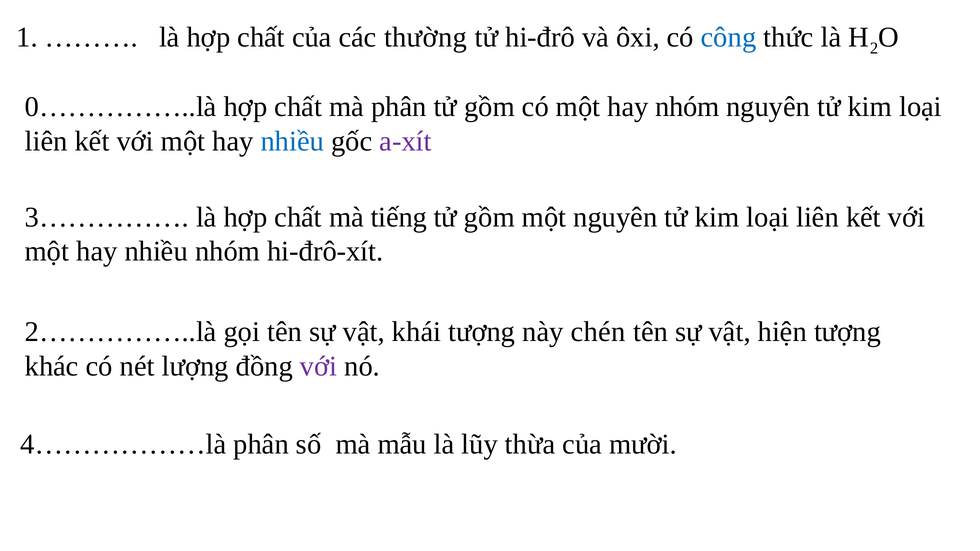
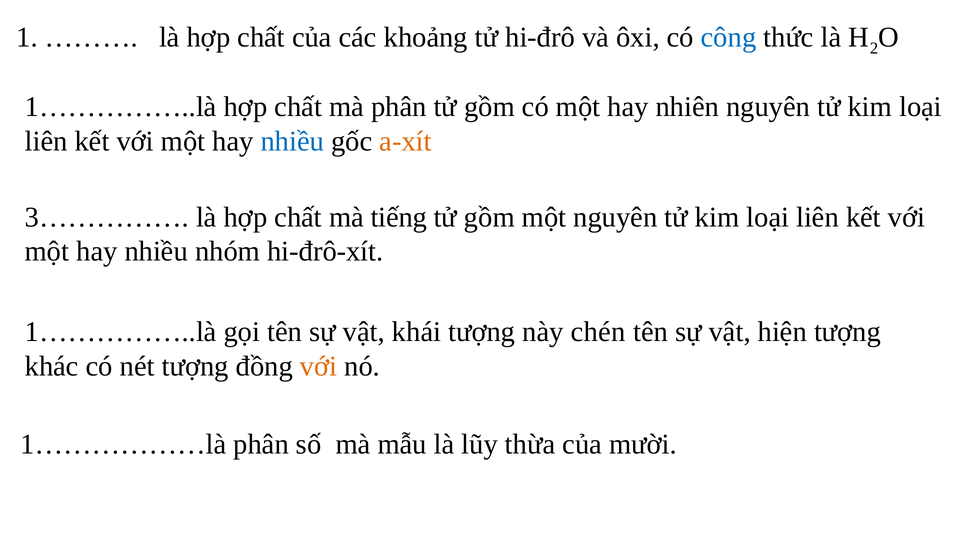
thường: thường -> khoảng
0……………..là at (121, 107): 0……………..là -> 1……………..là
hay nhóm: nhóm -> nhiên
a-xít colour: purple -> orange
2……………..là at (121, 332): 2……………..là -> 1……………..là
nét lượng: lượng -> tượng
với at (319, 366) colour: purple -> orange
4………………là: 4………………là -> 1………………là
